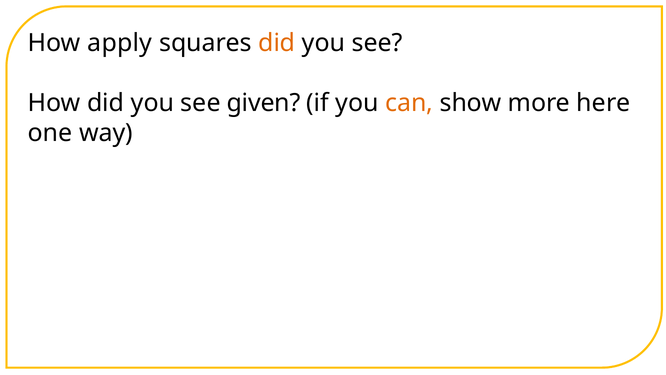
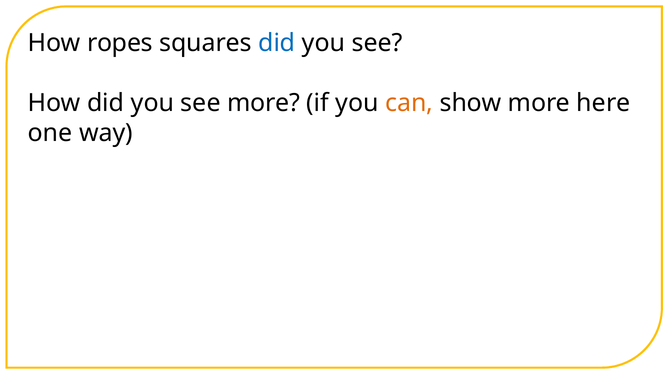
apply: apply -> ropes
did at (277, 43) colour: orange -> blue
see given: given -> more
